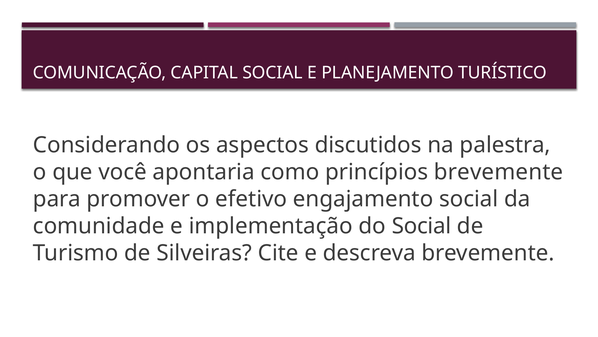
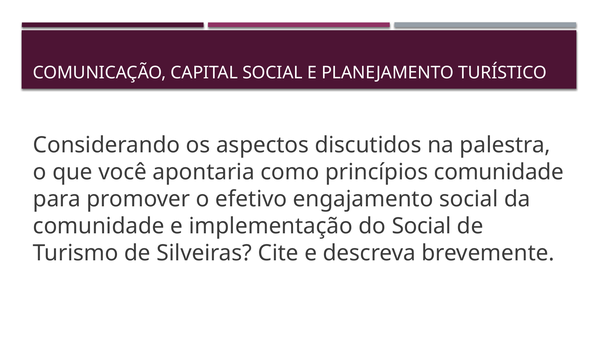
princípios brevemente: brevemente -> comunidade
